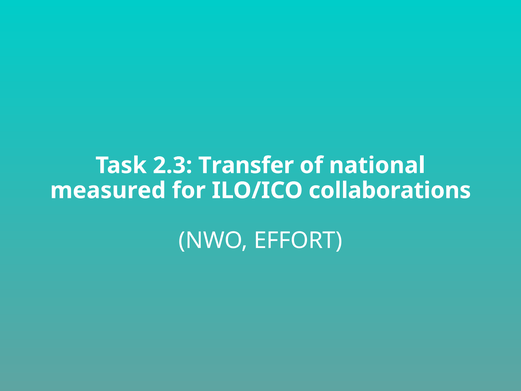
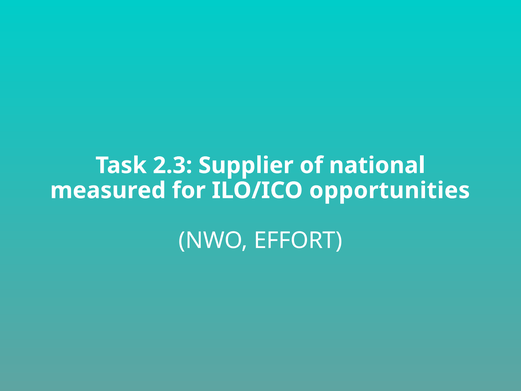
Transfer: Transfer -> Supplier
collaborations: collaborations -> opportunities
